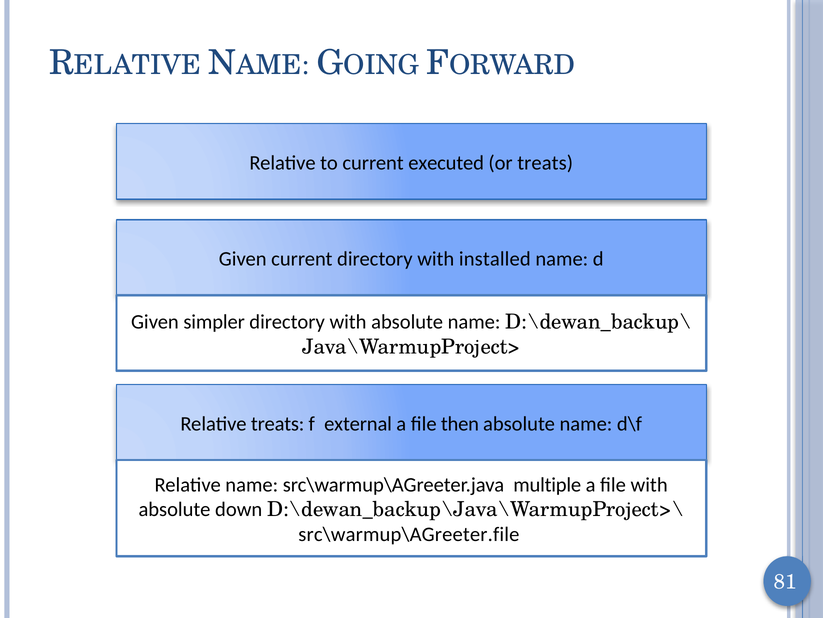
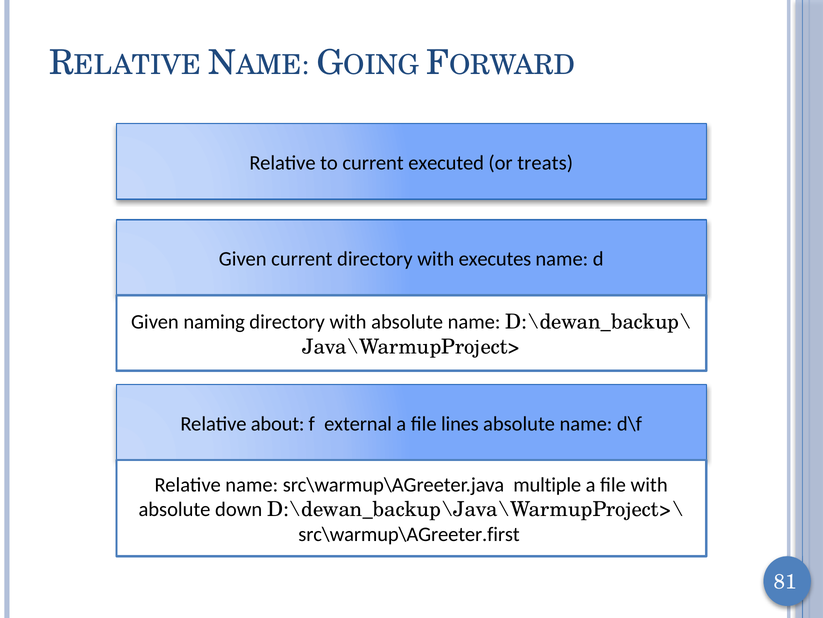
installed: installed -> executes
simpler: simpler -> naming
Relative treats: treats -> about
then: then -> lines
src\warmup\AGreeter.file: src\warmup\AGreeter.file -> src\warmup\AGreeter.first
